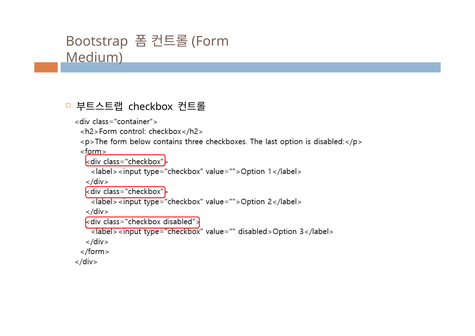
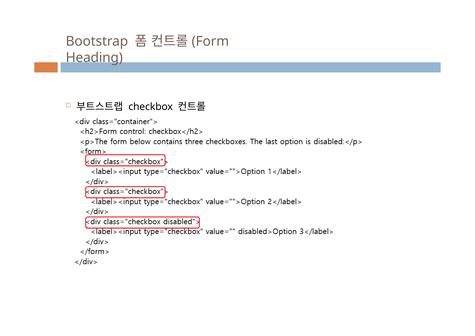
Medium: Medium -> Heading
